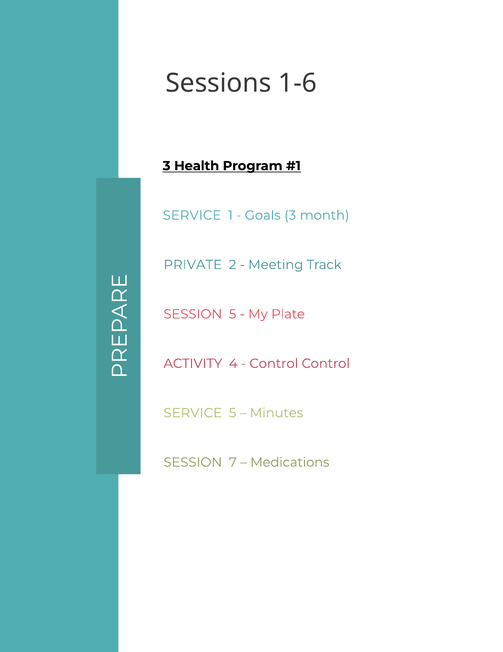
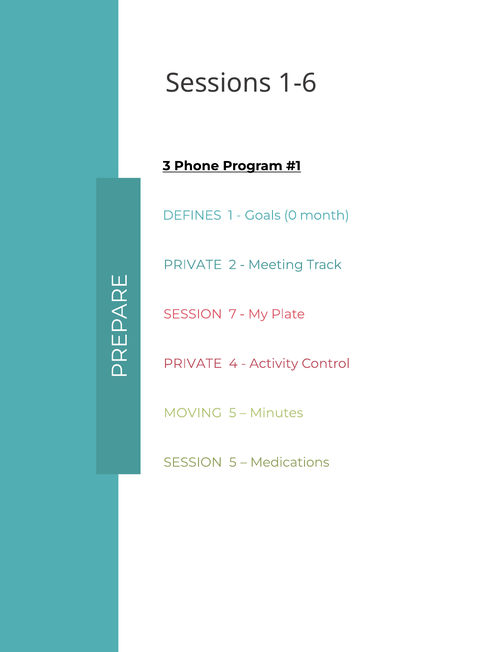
Health: Health -> Phone
SERVICE at (192, 215): SERVICE -> DEFINES
Goals 3: 3 -> 0
SESSION 5: 5 -> 7
ACTIVITY at (193, 363): ACTIVITY -> PRIVATE
Control at (274, 363): Control -> Activity
SERVICE at (193, 412): SERVICE -> MOVING
SESSION 7: 7 -> 5
